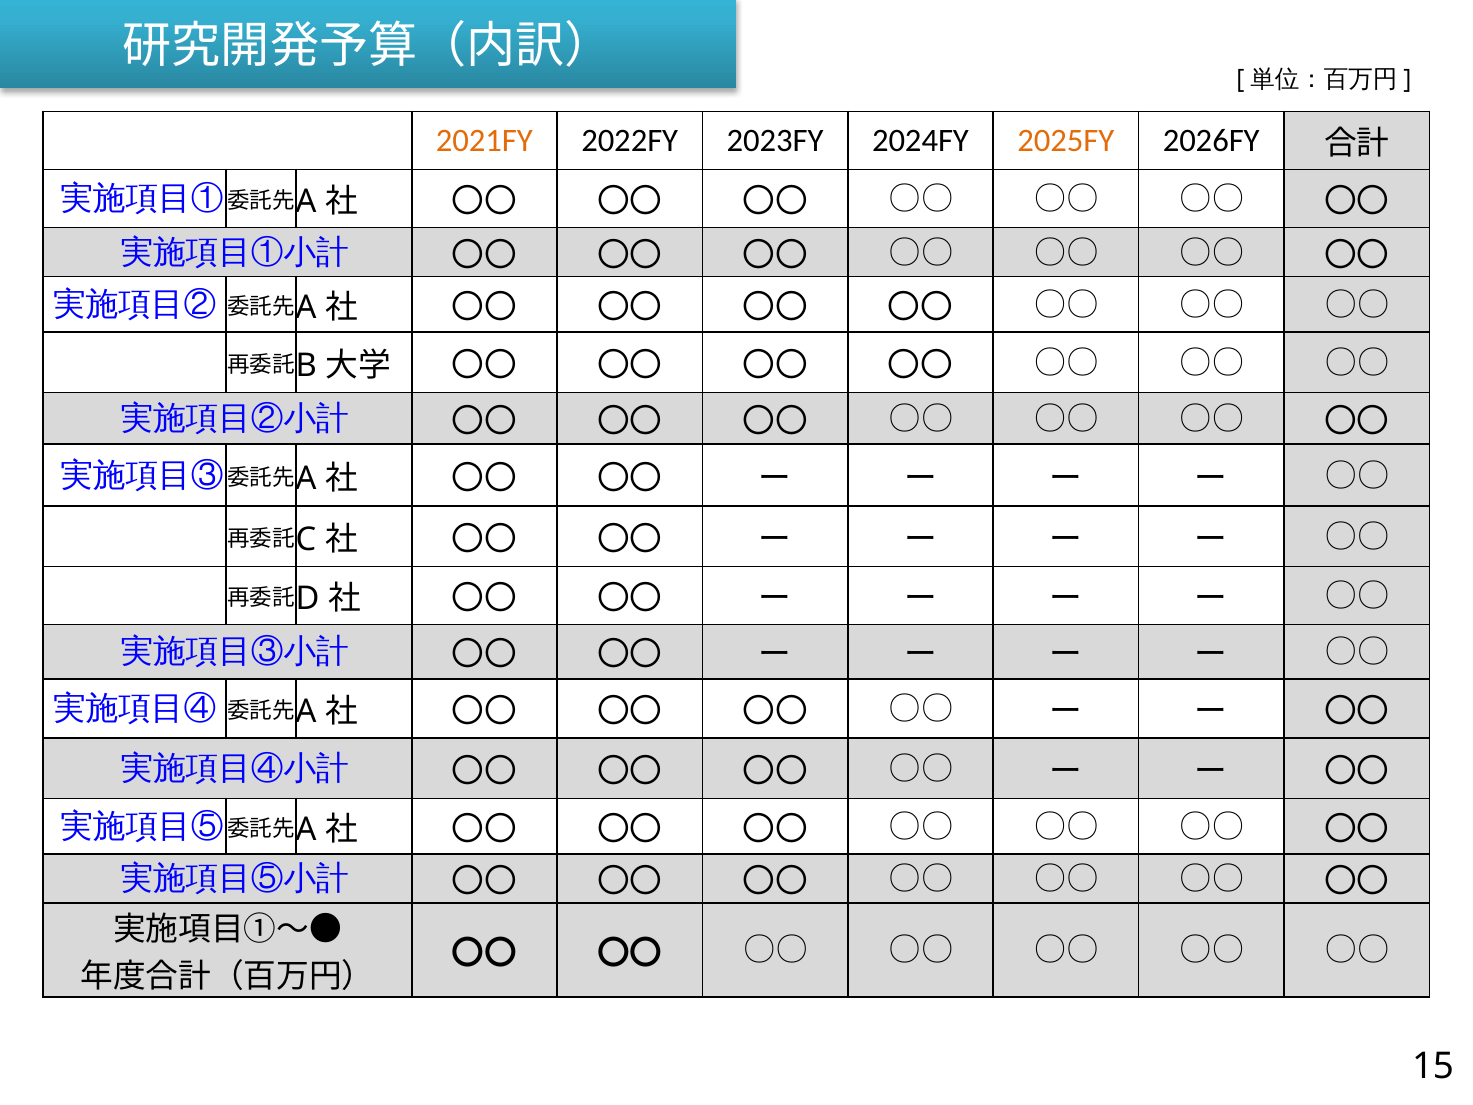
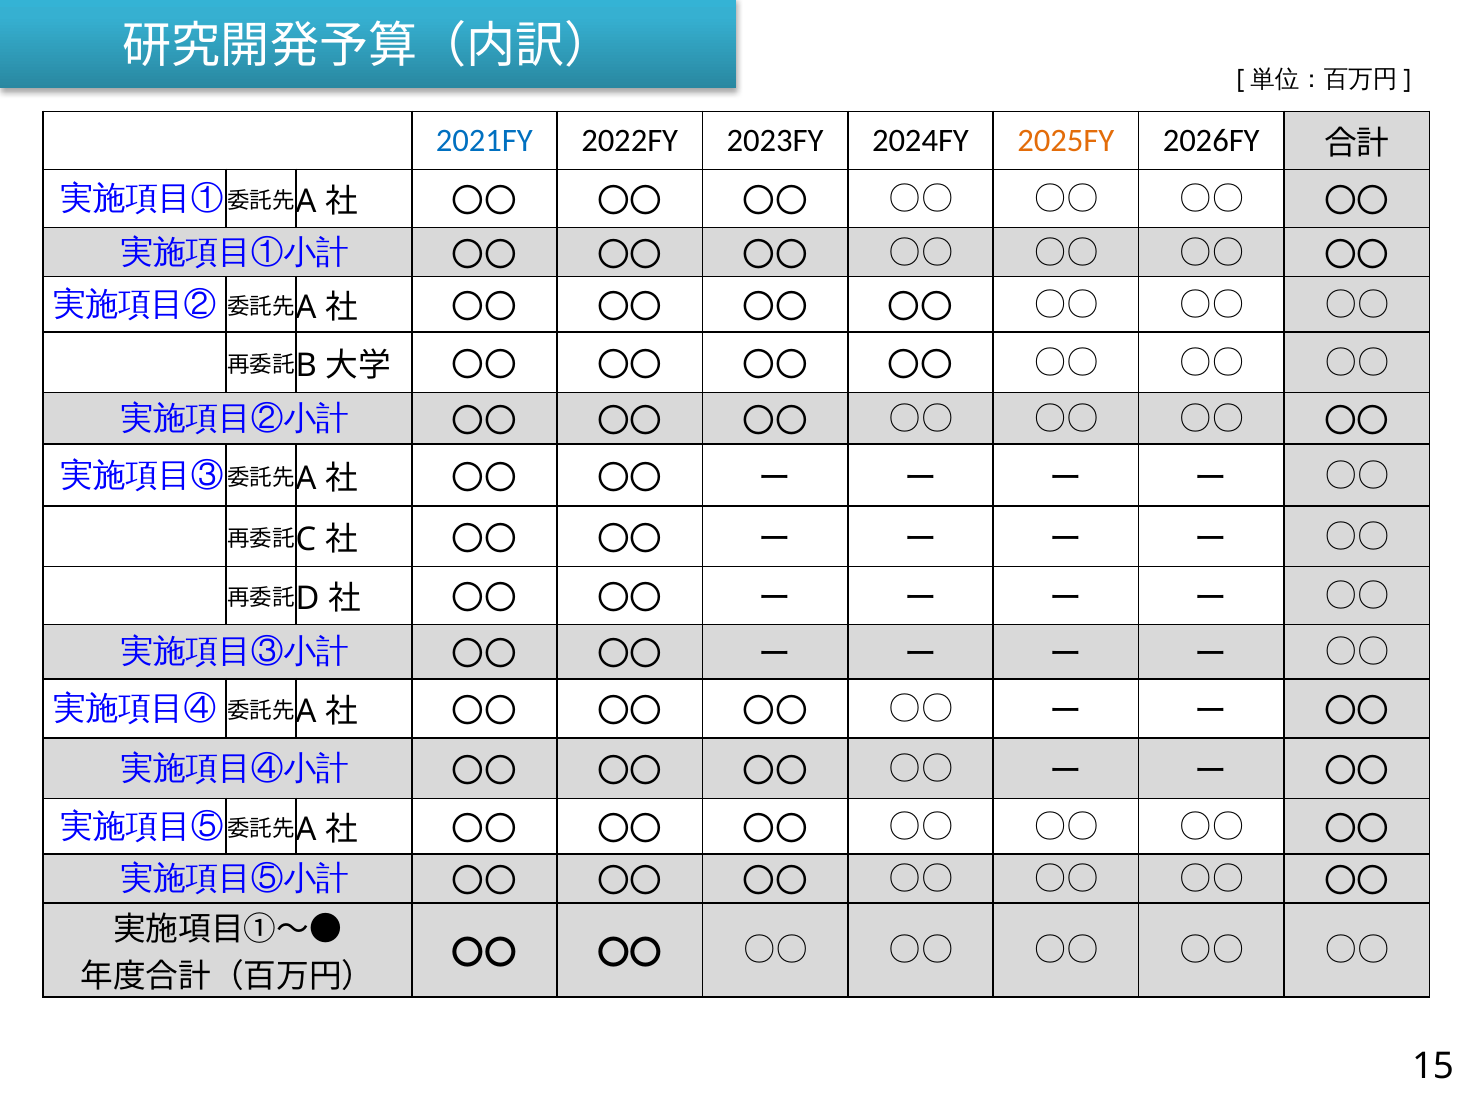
2021FY colour: orange -> blue
